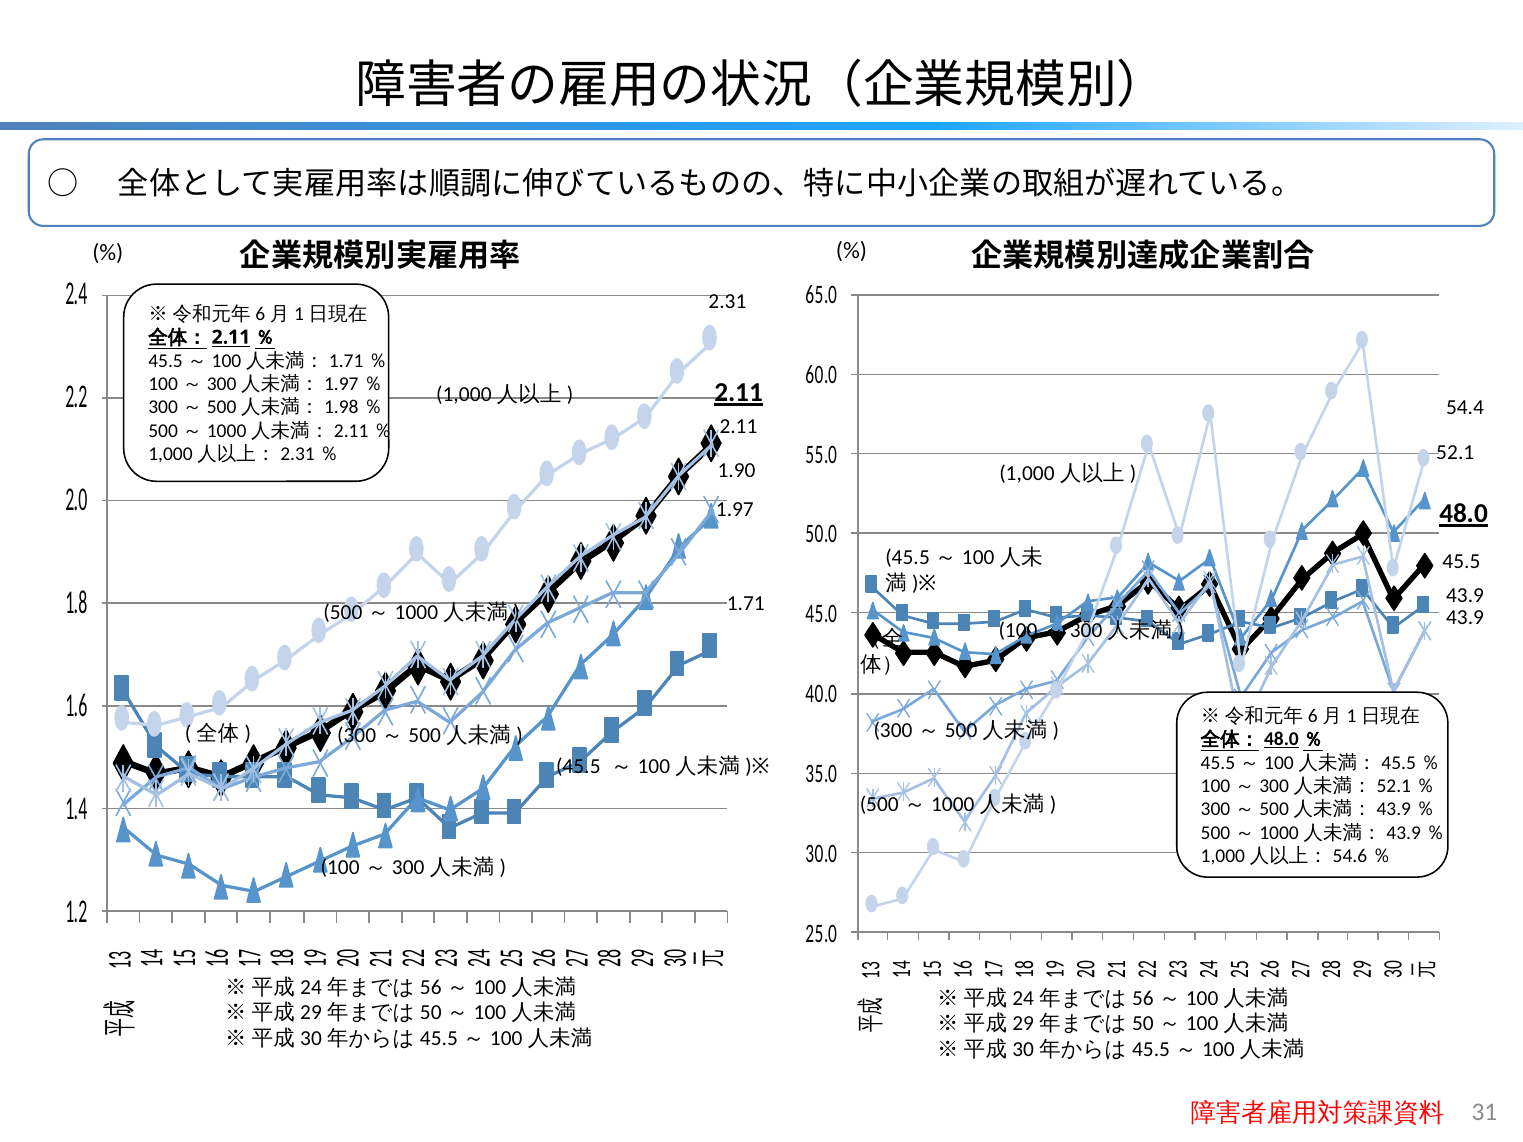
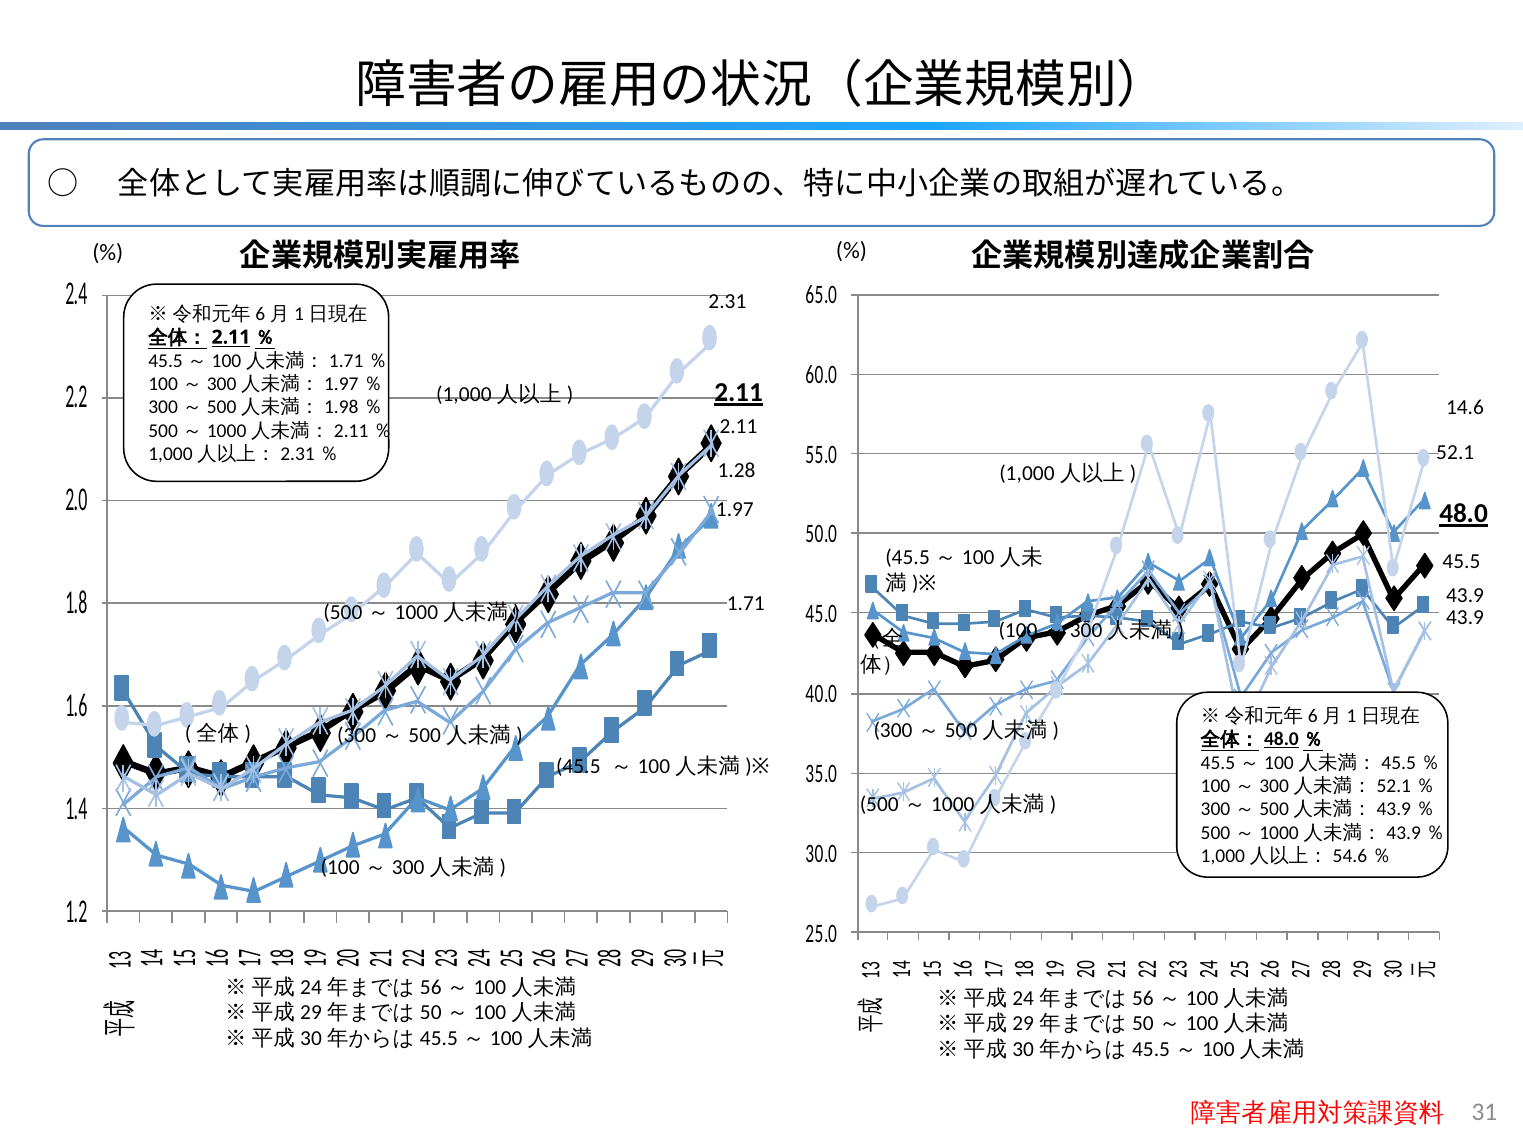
54.4: 54.4 -> 14.6
1.90: 1.90 -> 1.28
